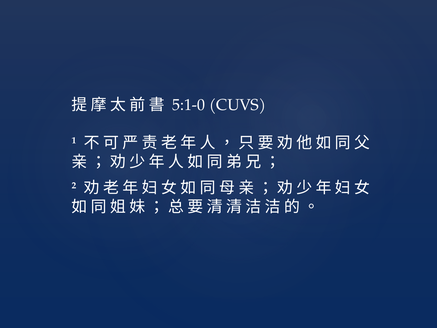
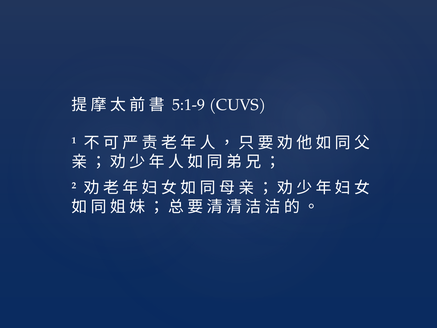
5:1-0: 5:1-0 -> 5:1-9
